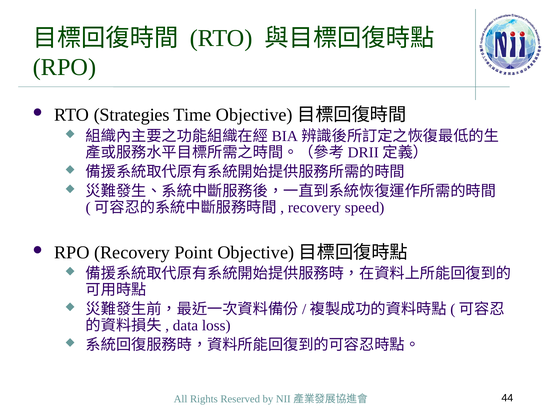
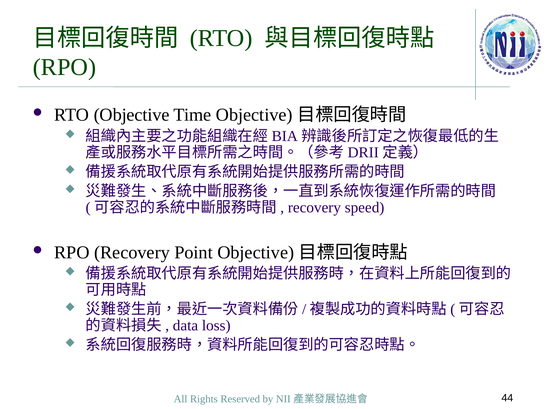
Strategies: Strategies -> Objective
